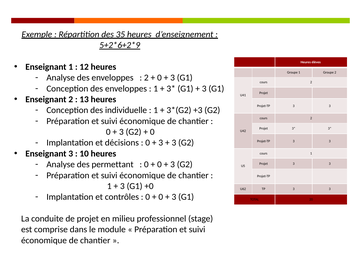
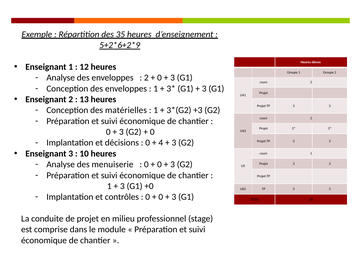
individuelle: individuelle -> matérielles
3 at (161, 143): 3 -> 4
permettant: permettant -> menuiserie
